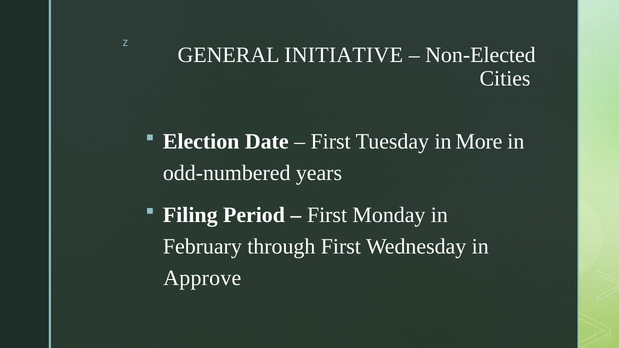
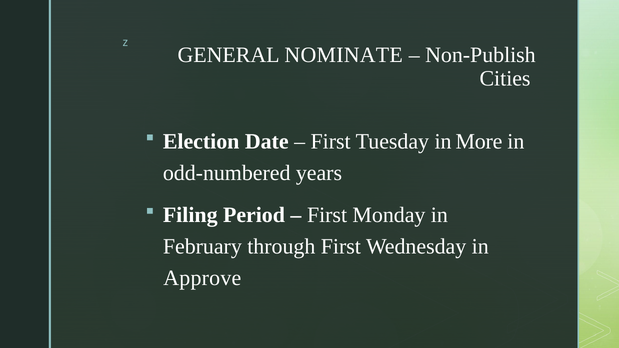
INITIATIVE: INITIATIVE -> NOMINATE
Non-Elected: Non-Elected -> Non-Publish
